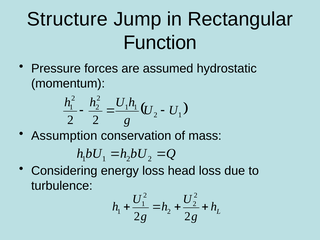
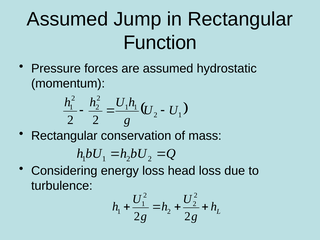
Structure at (67, 19): Structure -> Assumed
Assumption at (64, 136): Assumption -> Rectangular
